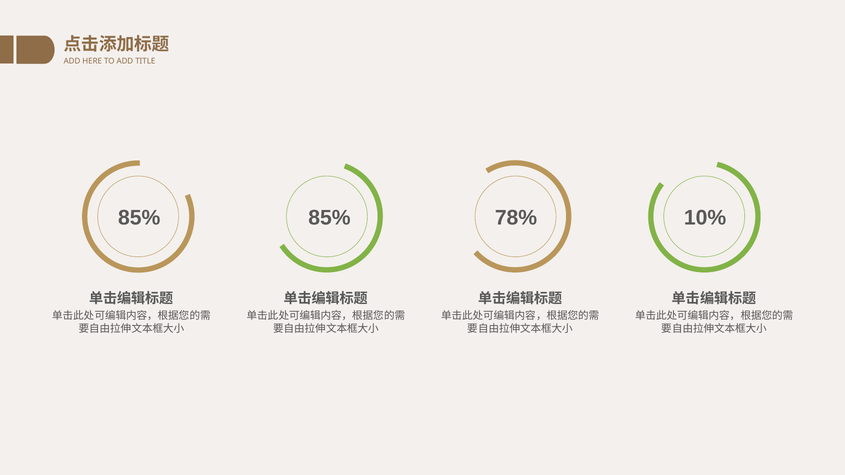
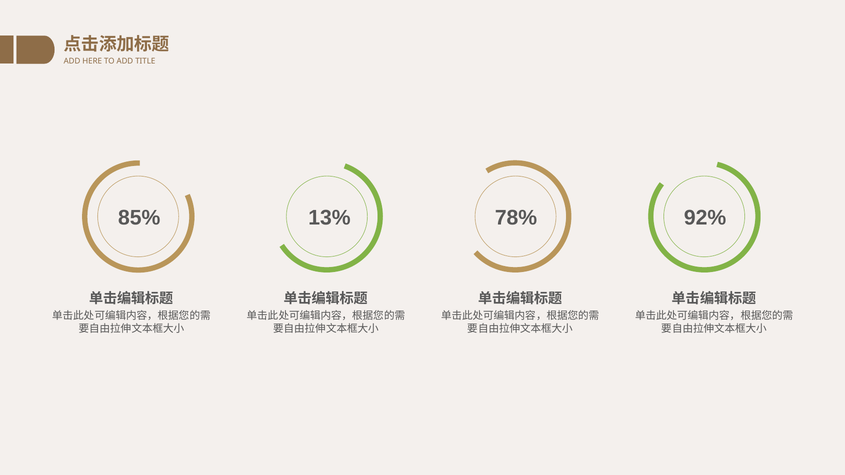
85% 85%: 85% -> 13%
10%: 10% -> 92%
